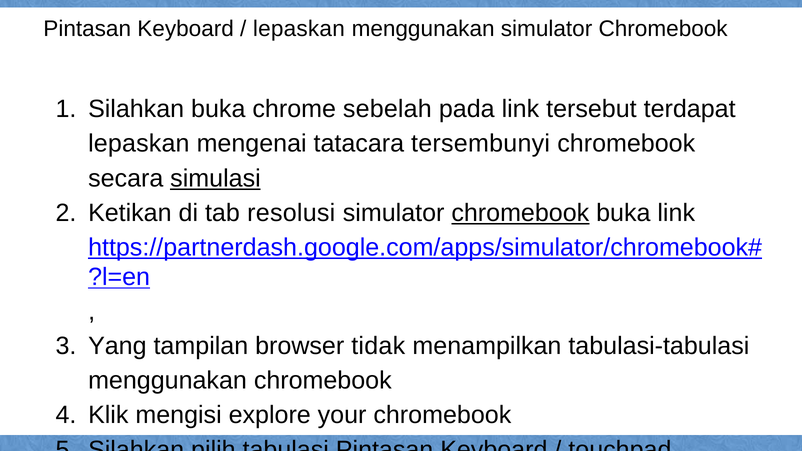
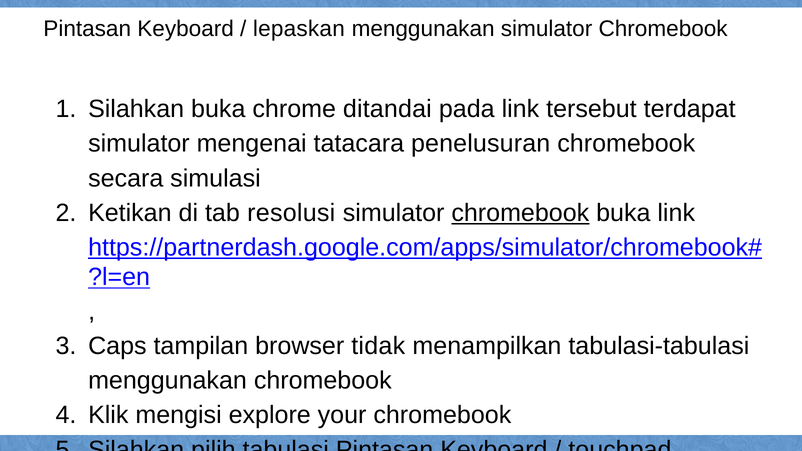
sebelah: sebelah -> ditandai
lepaskan at (139, 144): lepaskan -> simulator
tersembunyi: tersembunyi -> penelusuran
simulasi underline: present -> none
Yang: Yang -> Caps
